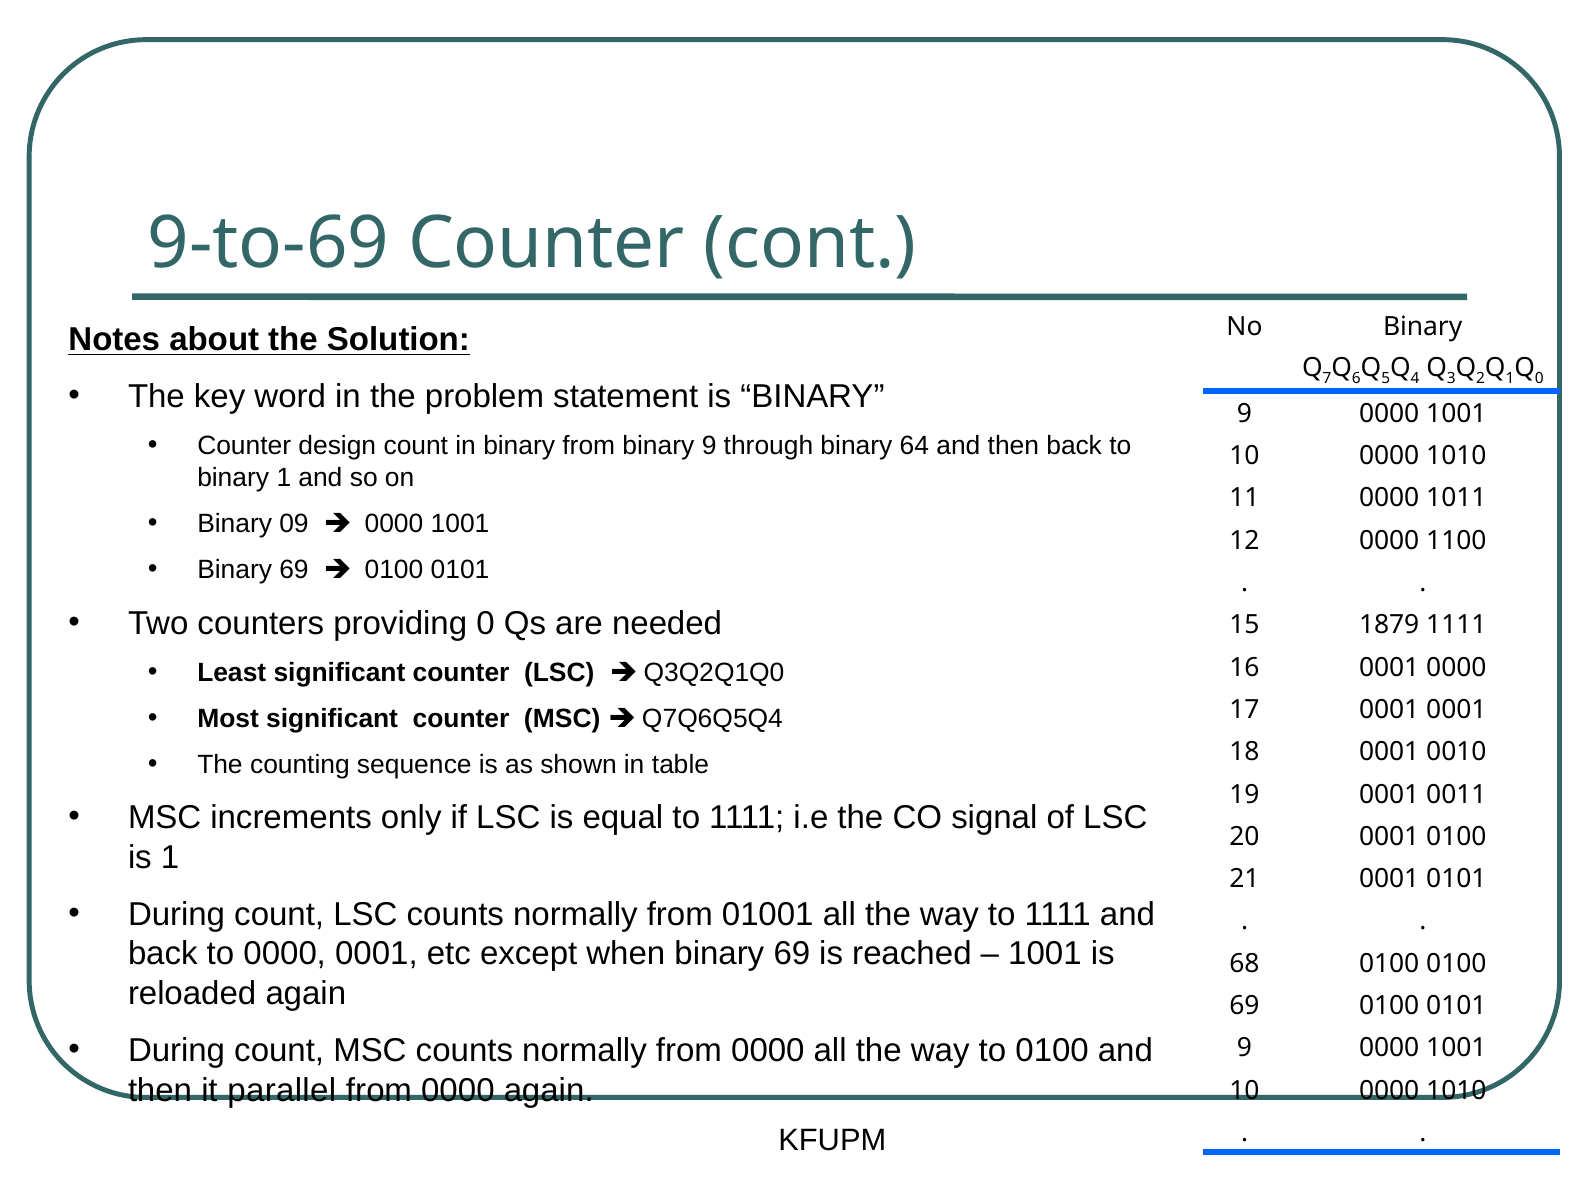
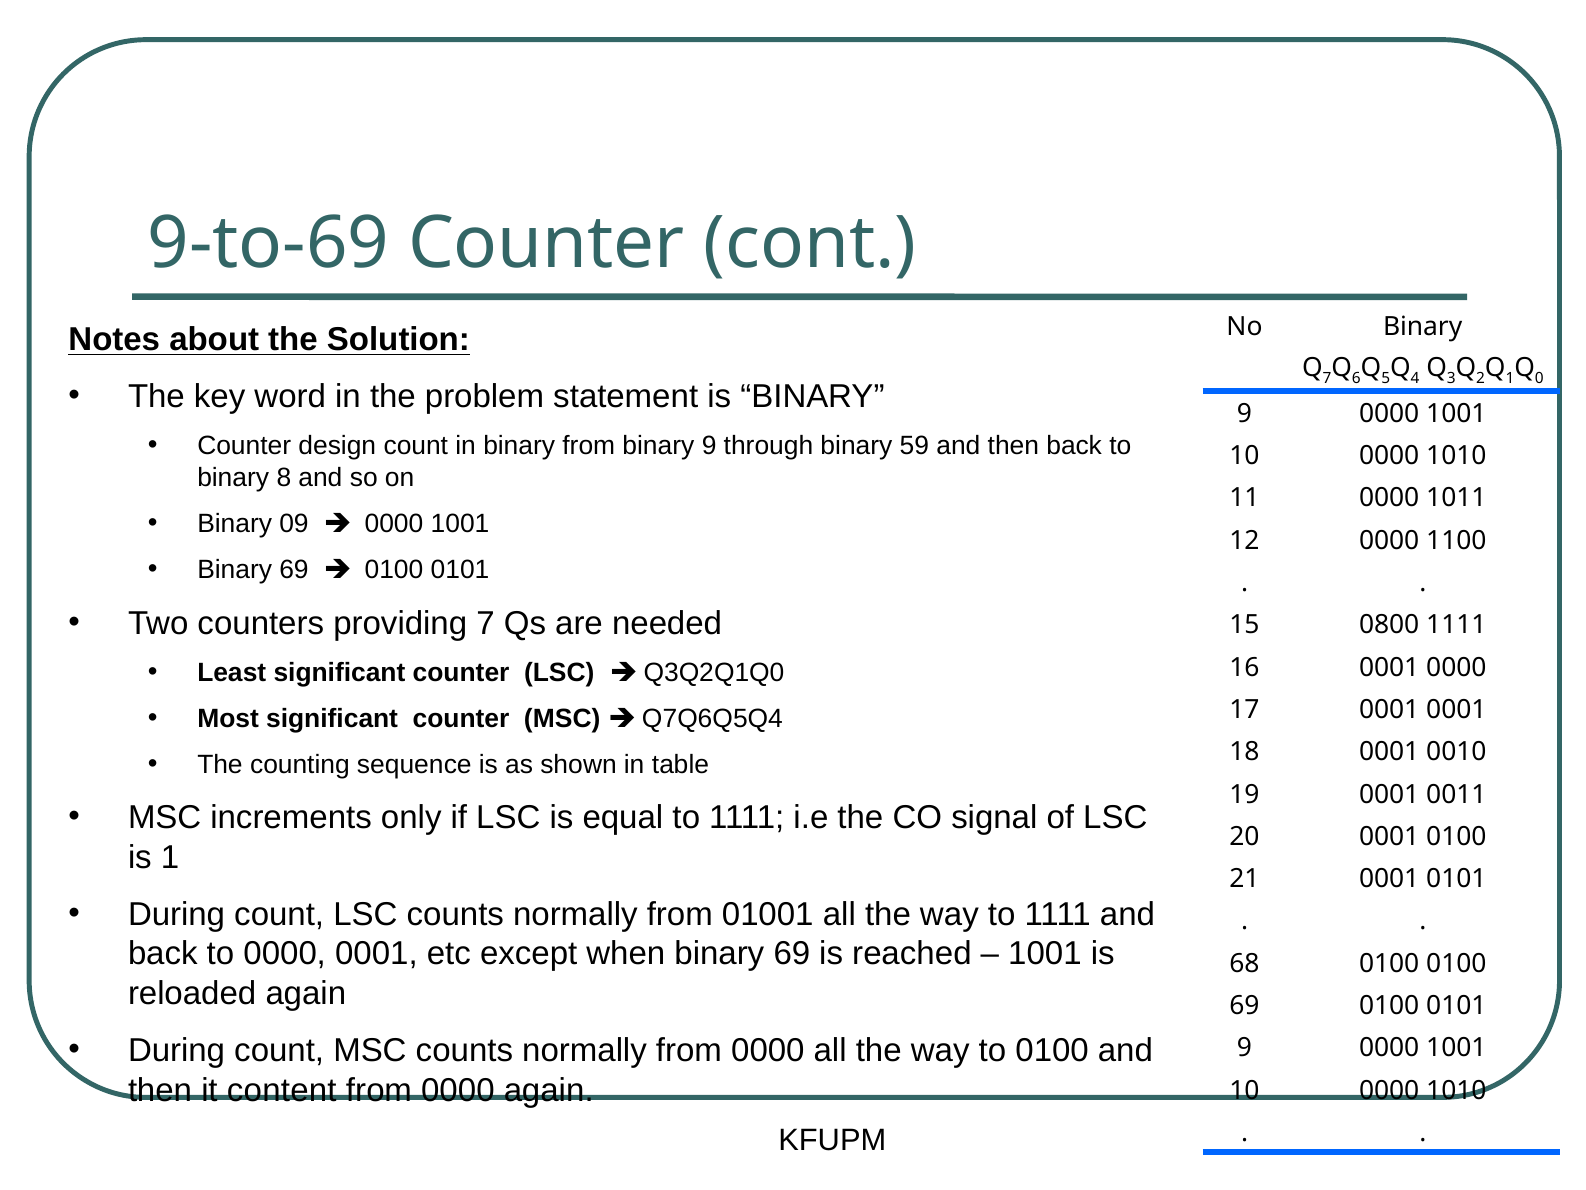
64: 64 -> 59
binary 1: 1 -> 8
providing 0: 0 -> 7
1879: 1879 -> 0800
parallel: parallel -> content
